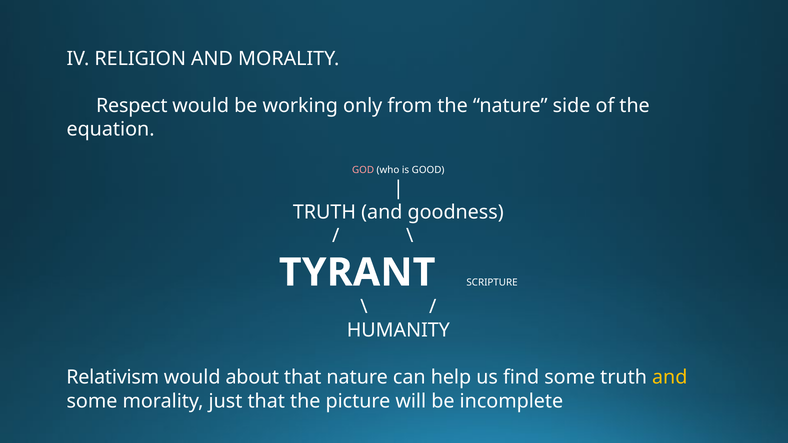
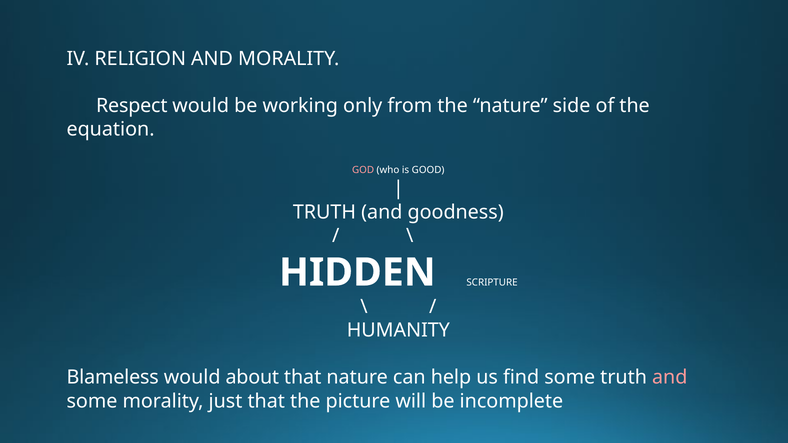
TYRANT: TYRANT -> HIDDEN
Relativism: Relativism -> Blameless
and at (670, 378) colour: yellow -> pink
